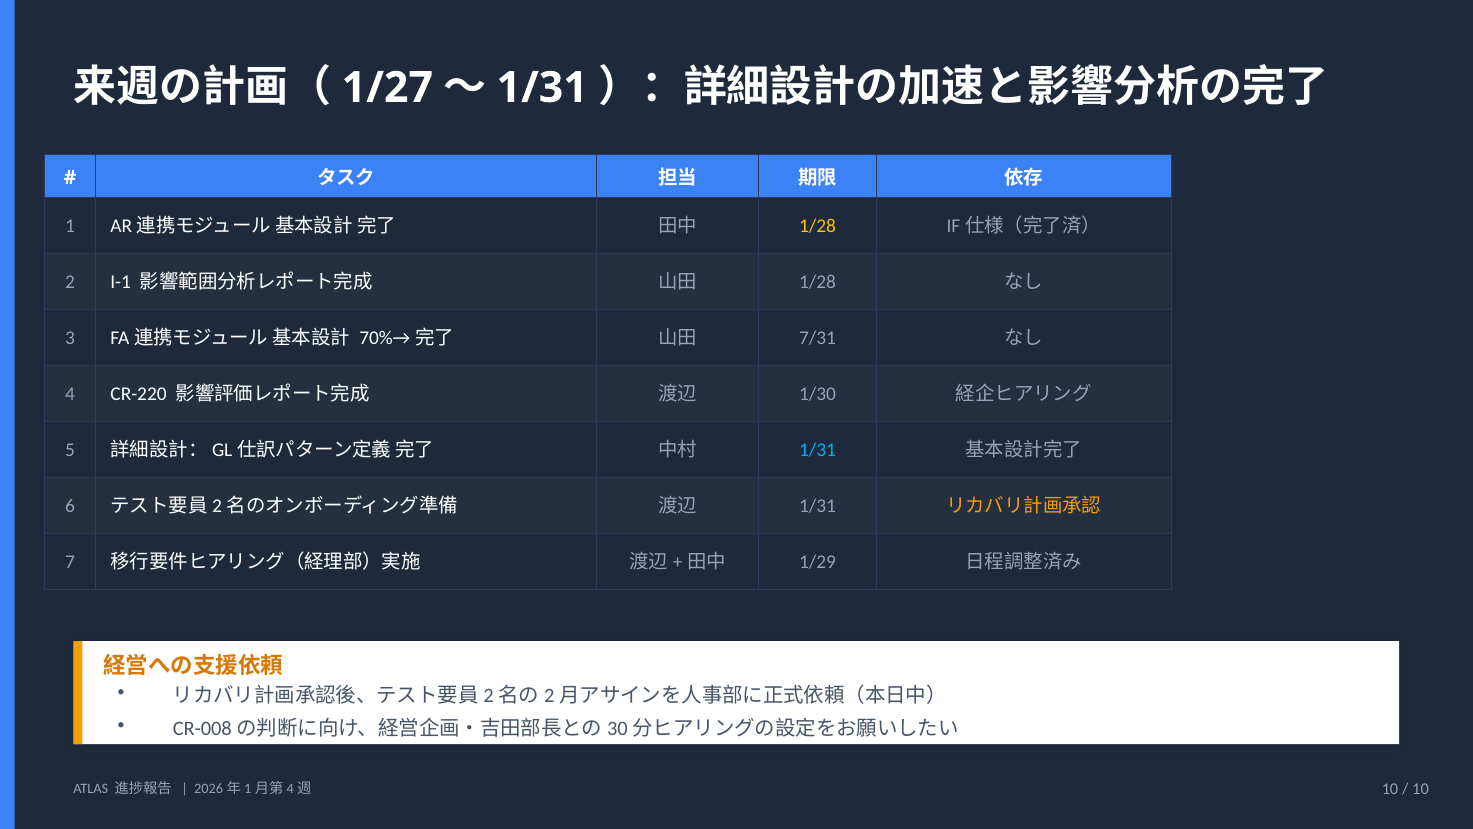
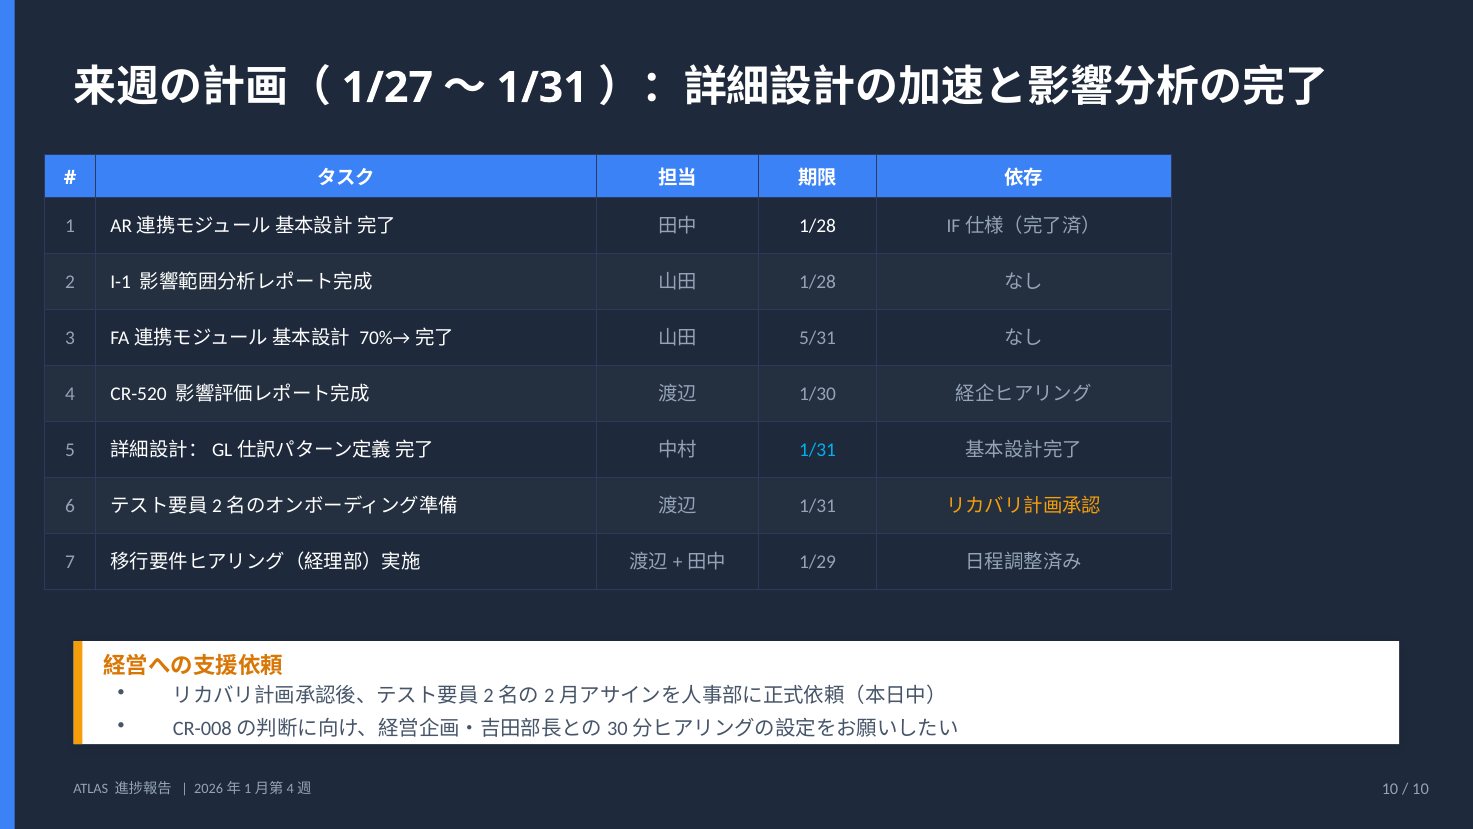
1/28 at (818, 226) colour: yellow -> white
7/31: 7/31 -> 5/31
CR-220: CR-220 -> CR-520
